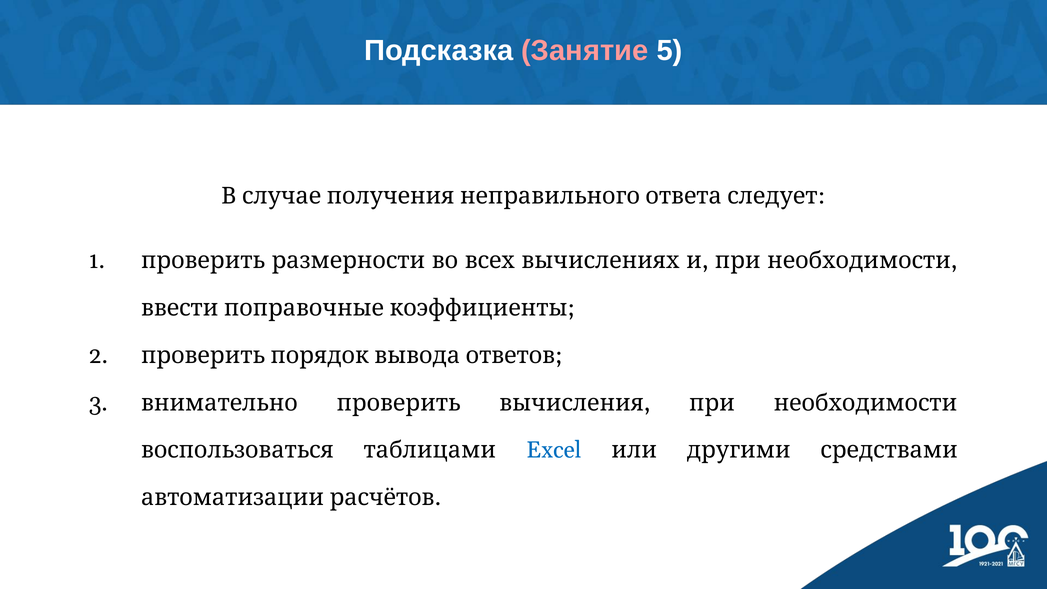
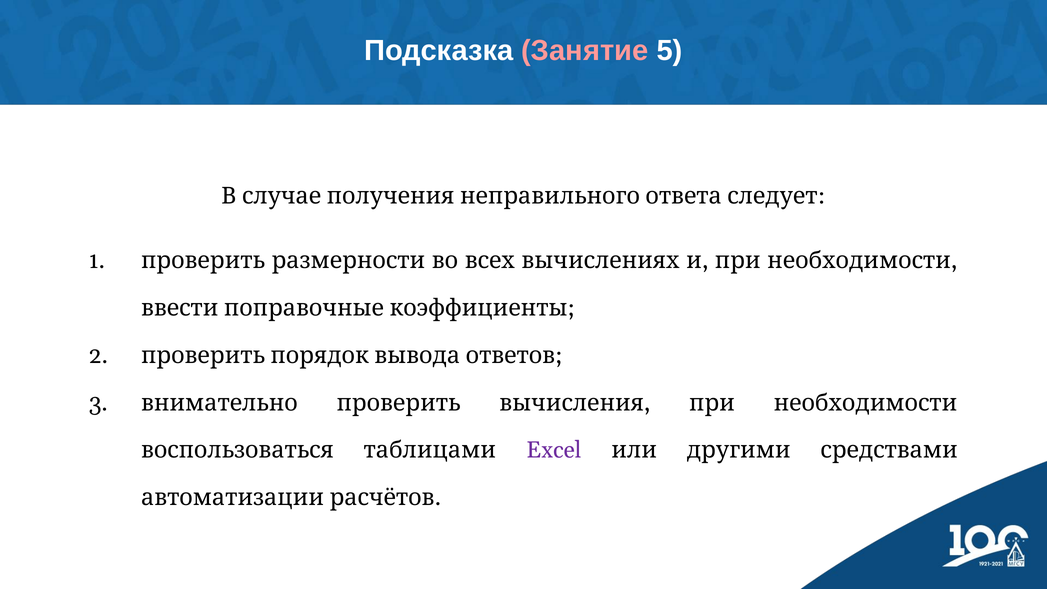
Excel colour: blue -> purple
